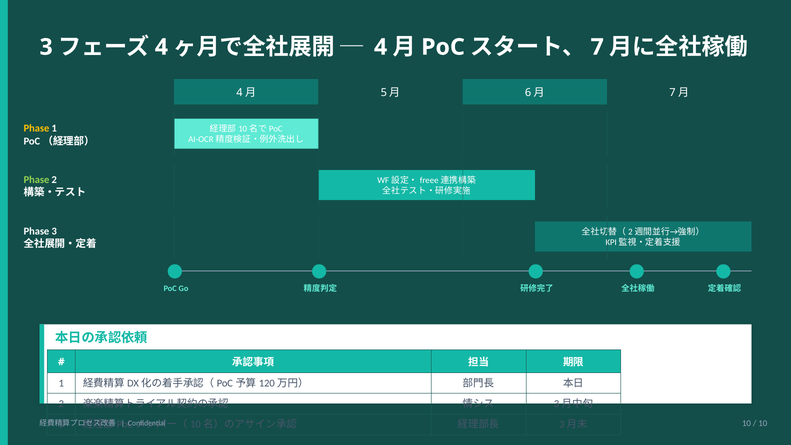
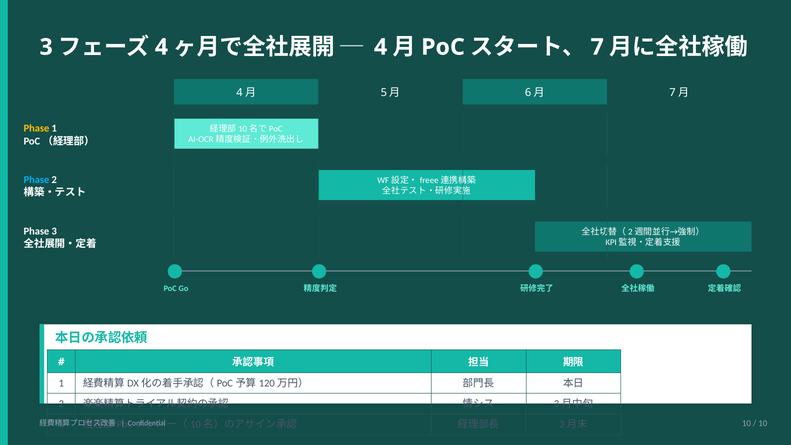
Phase at (36, 180) colour: light green -> light blue
